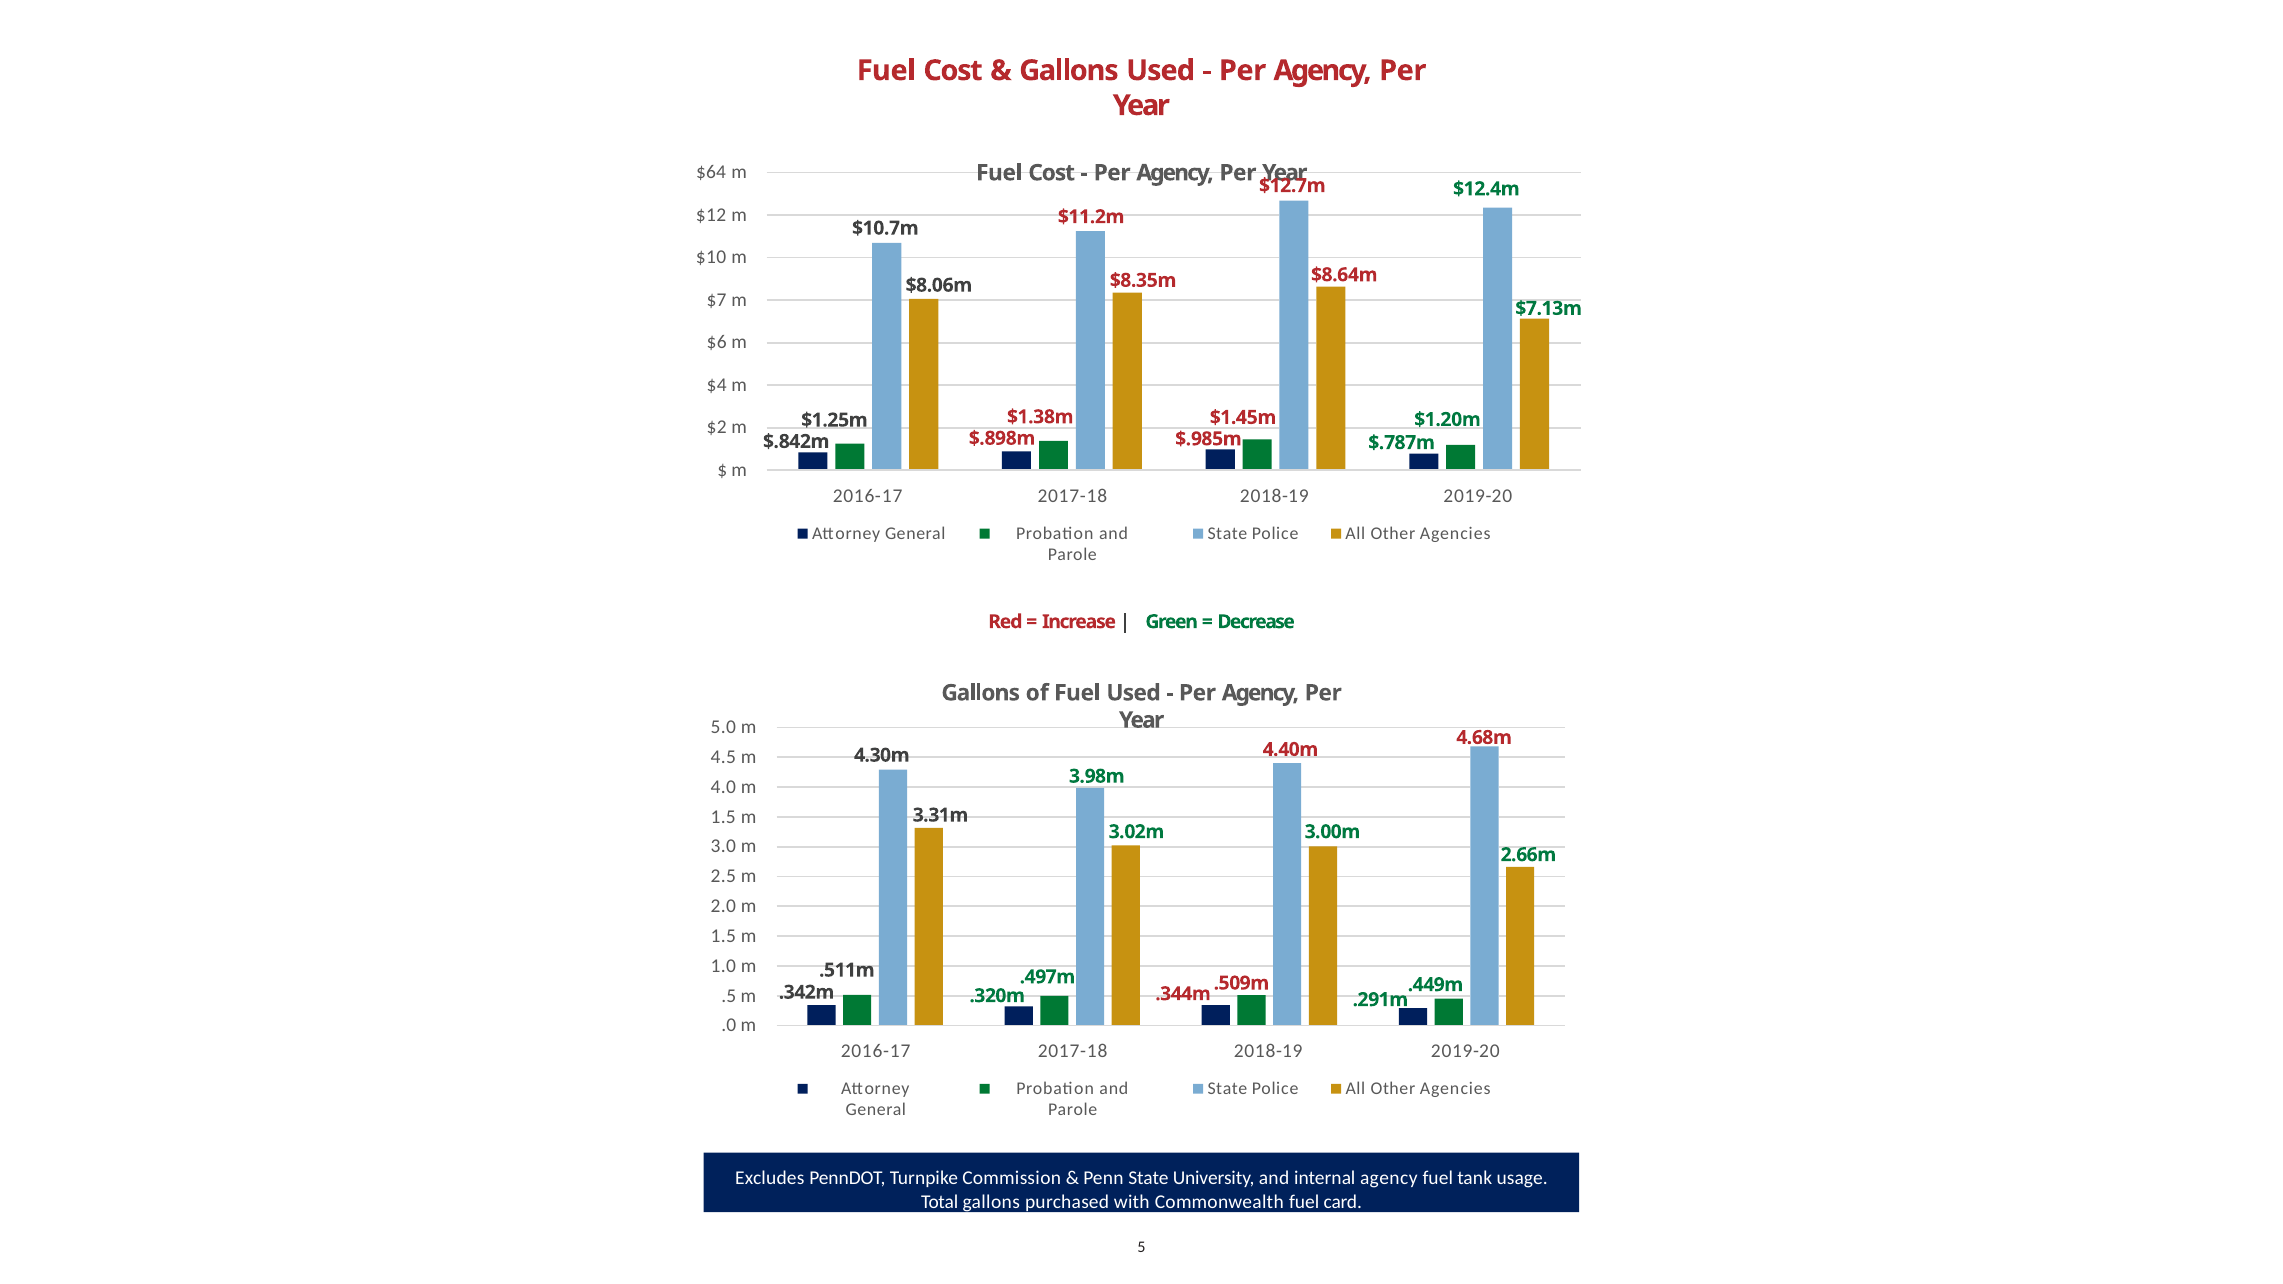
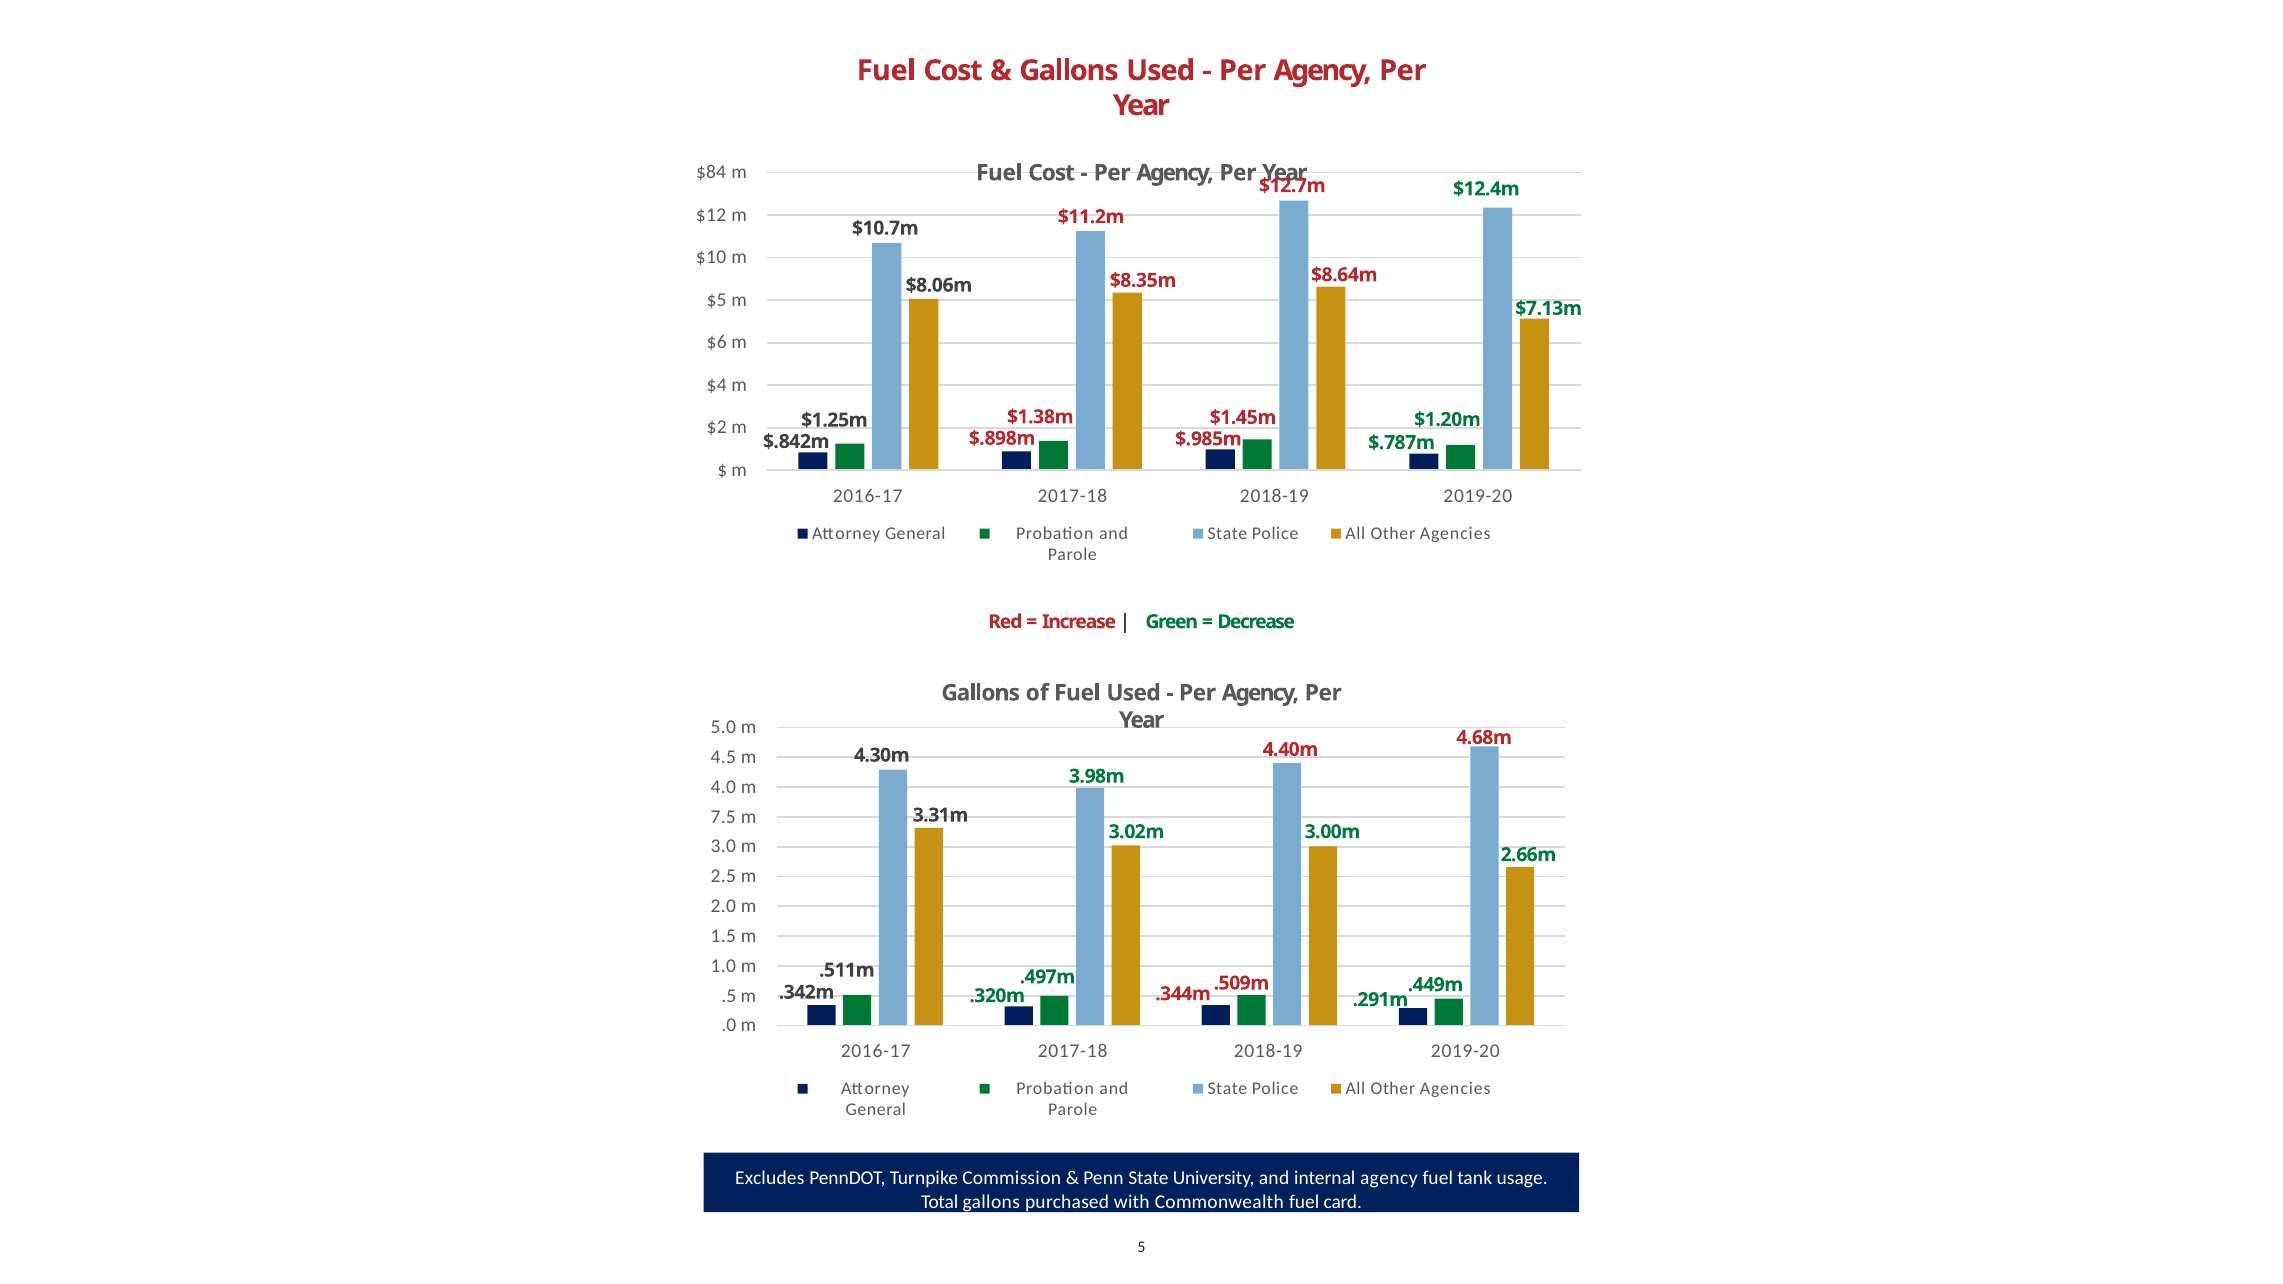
$64: $64 -> $84
$7: $7 -> $5
1.5 at (723, 817): 1.5 -> 7.5
